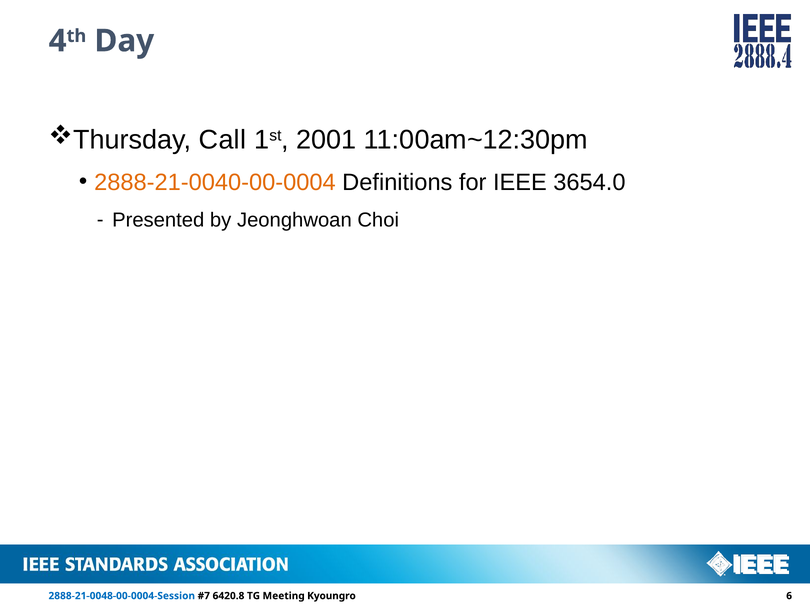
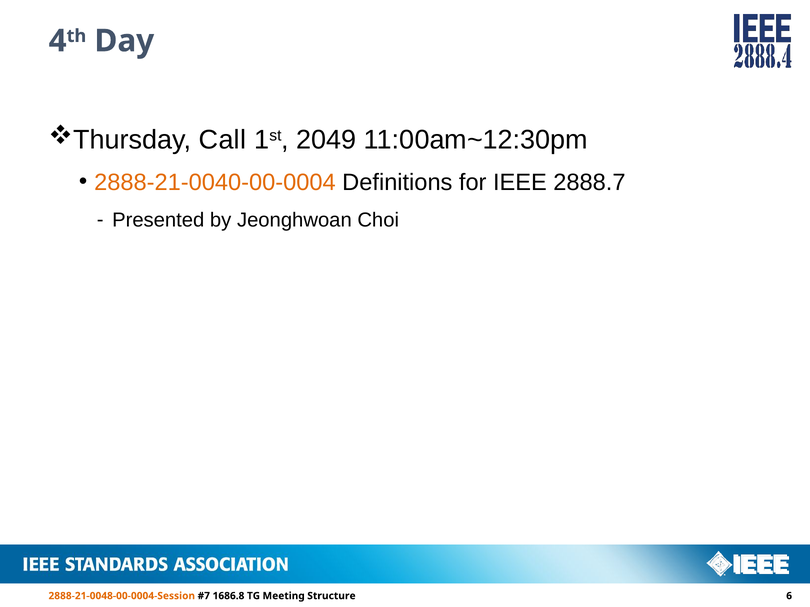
2001: 2001 -> 2049
3654.0: 3654.0 -> 2888.7
2888-21-0048-00-0004-Session colour: blue -> orange
6420.8: 6420.8 -> 1686.8
Kyoungro: Kyoungro -> Structure
